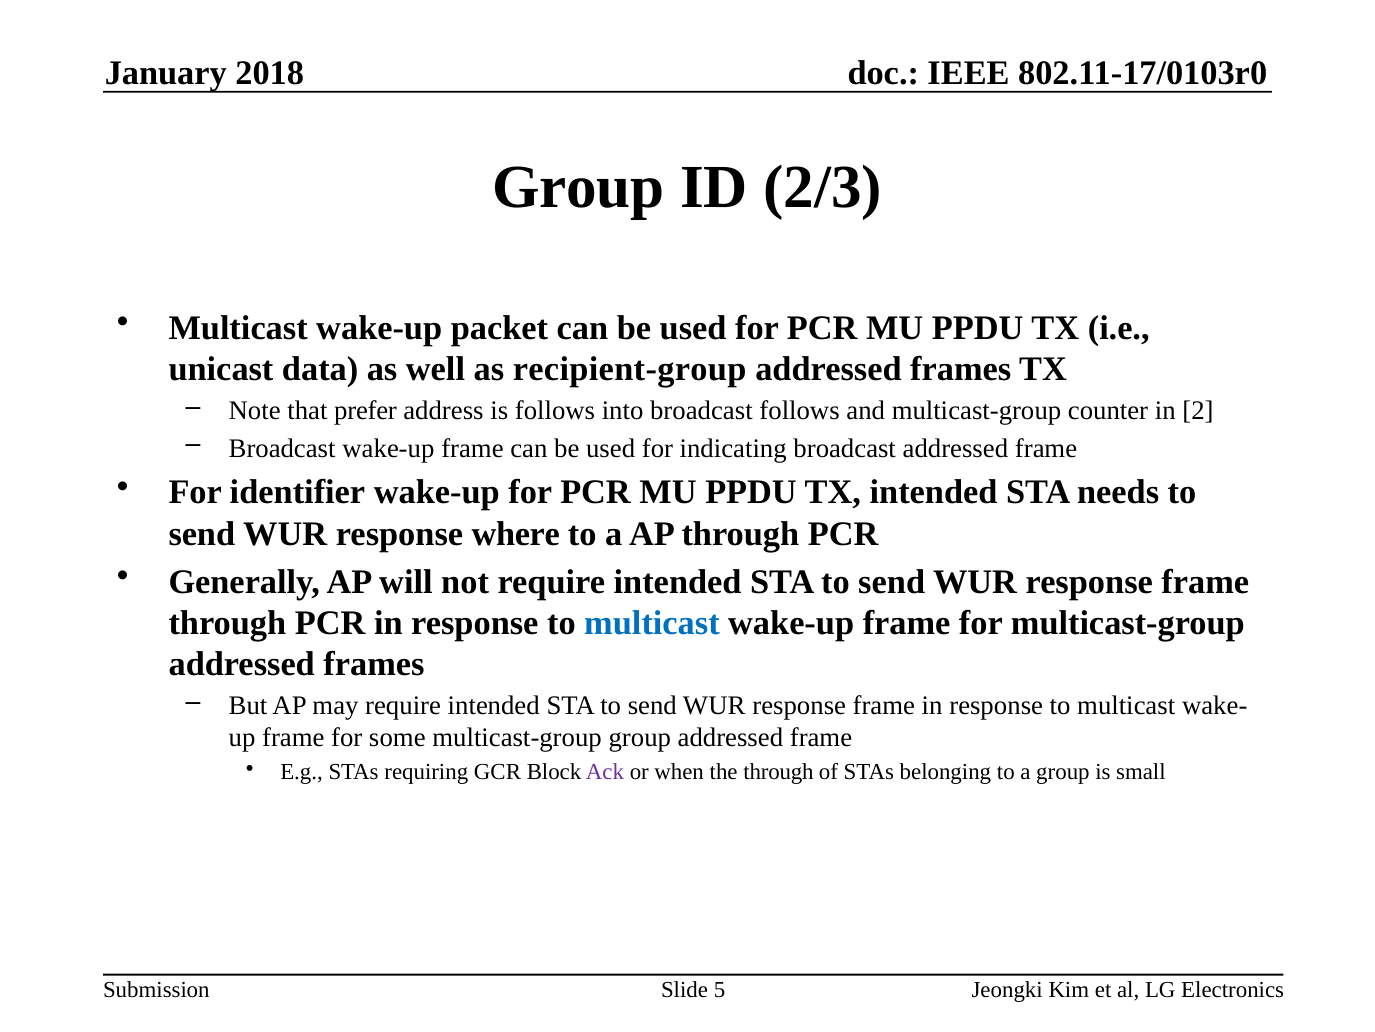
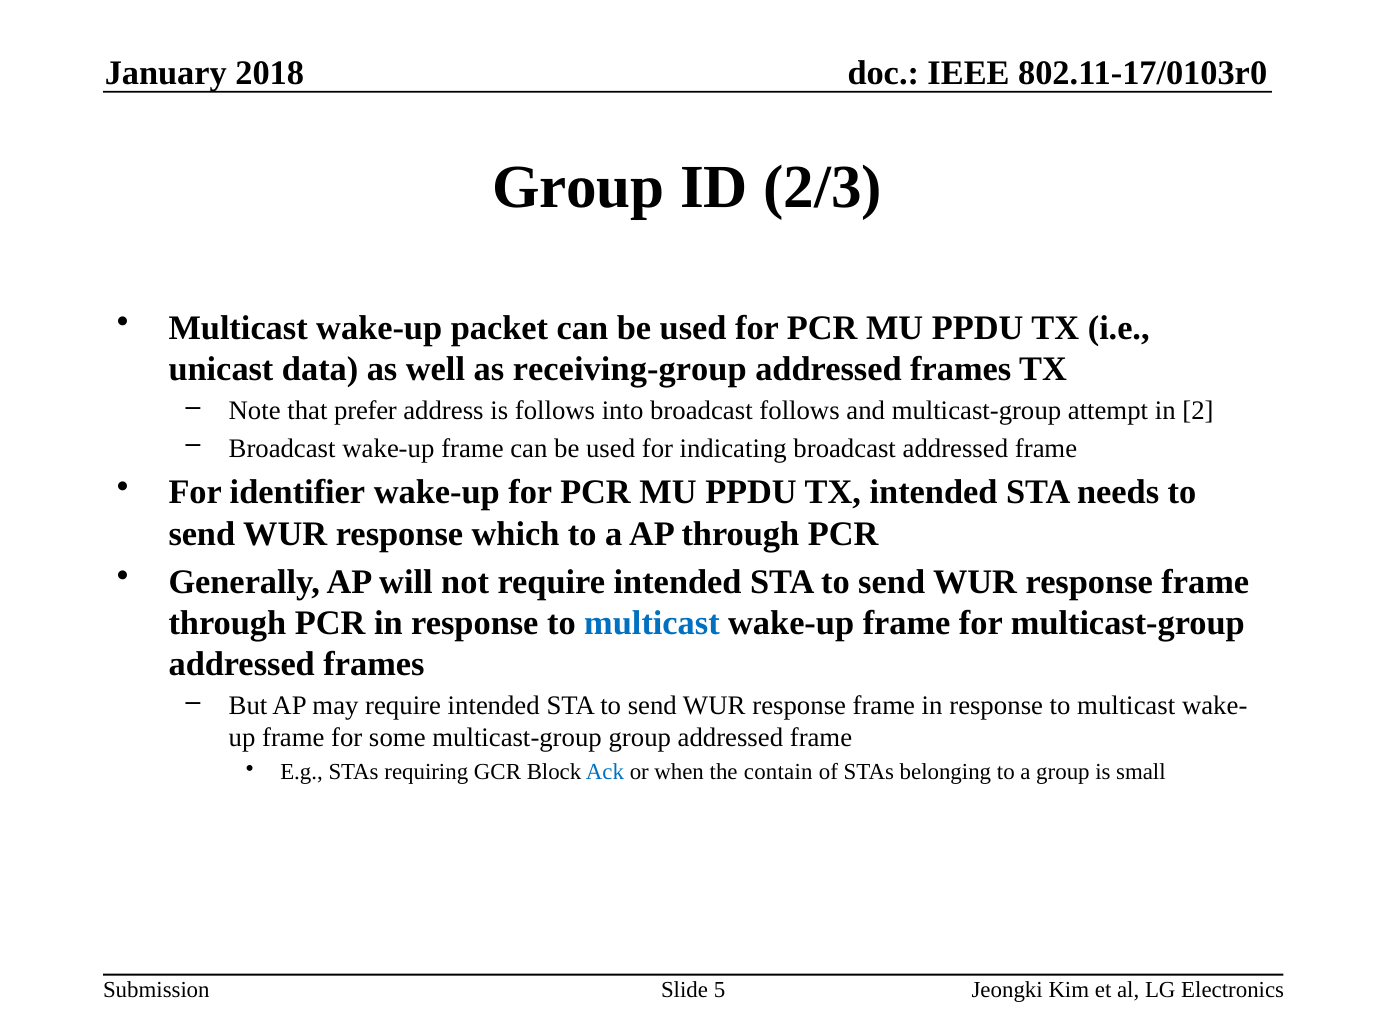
recipient-group: recipient-group -> receiving-group
counter: counter -> attempt
where: where -> which
Ack colour: purple -> blue
the through: through -> contain
